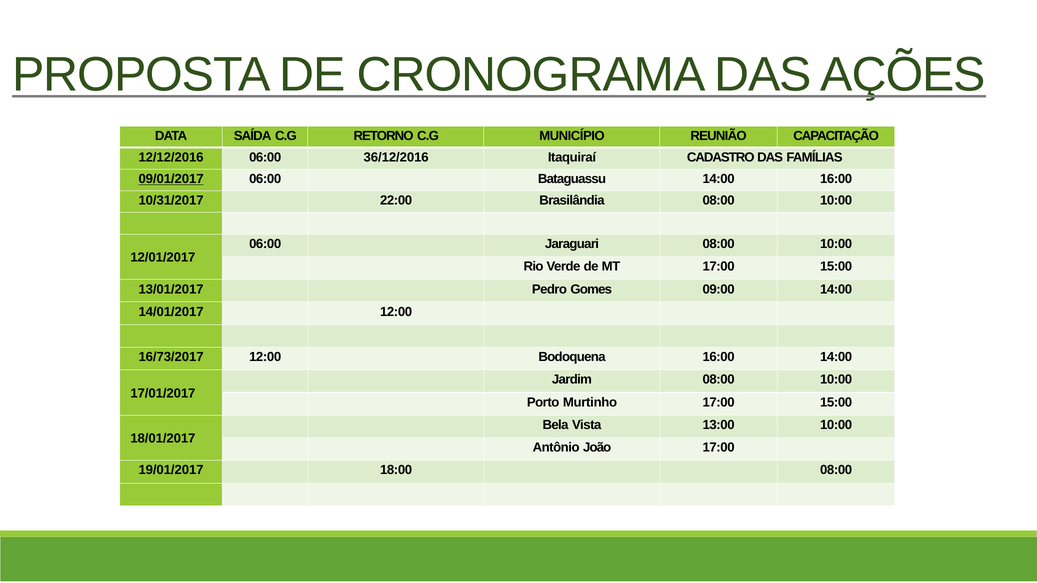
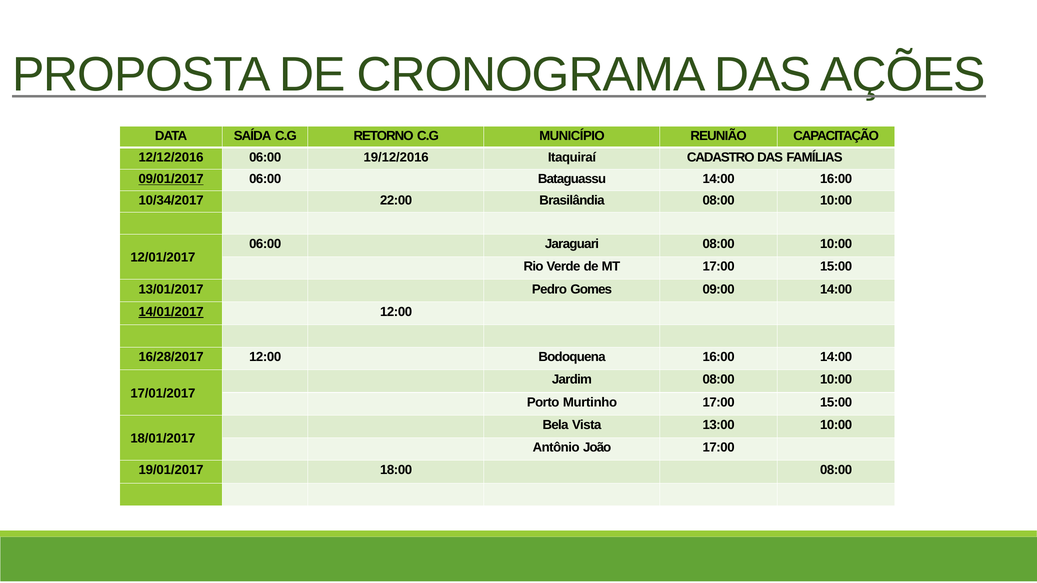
36/12/2016: 36/12/2016 -> 19/12/2016
10/31/2017: 10/31/2017 -> 10/34/2017
14/01/2017 underline: none -> present
16/73/2017: 16/73/2017 -> 16/28/2017
